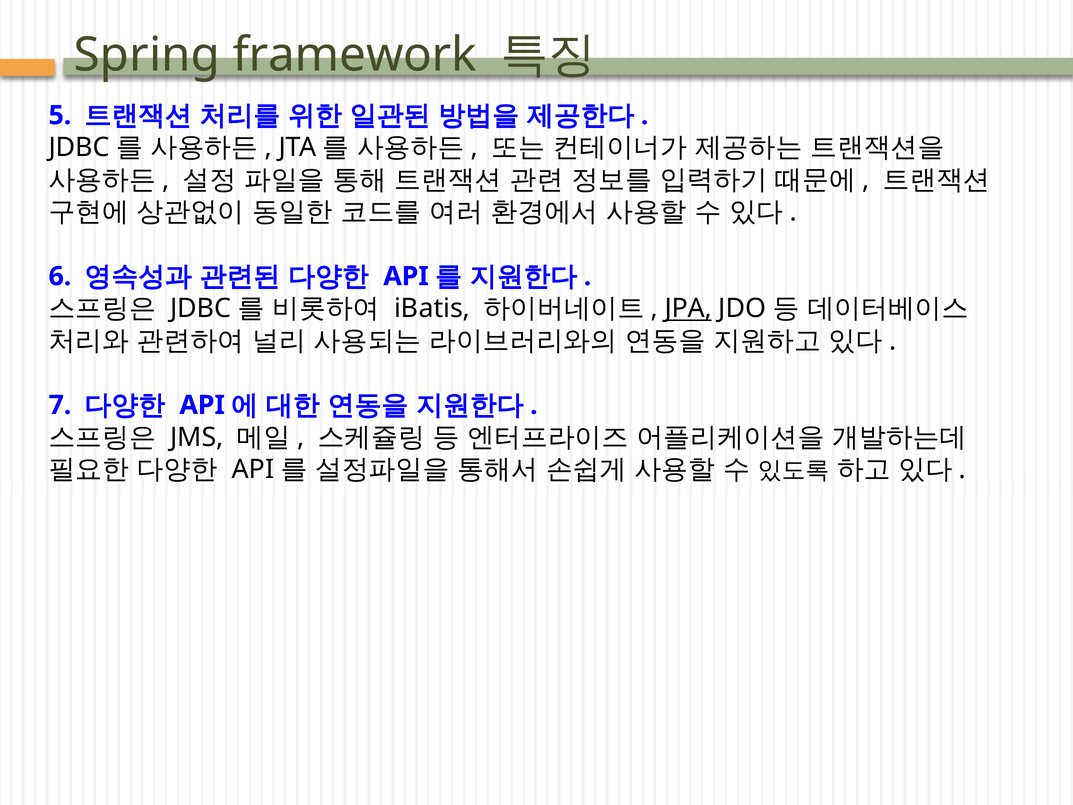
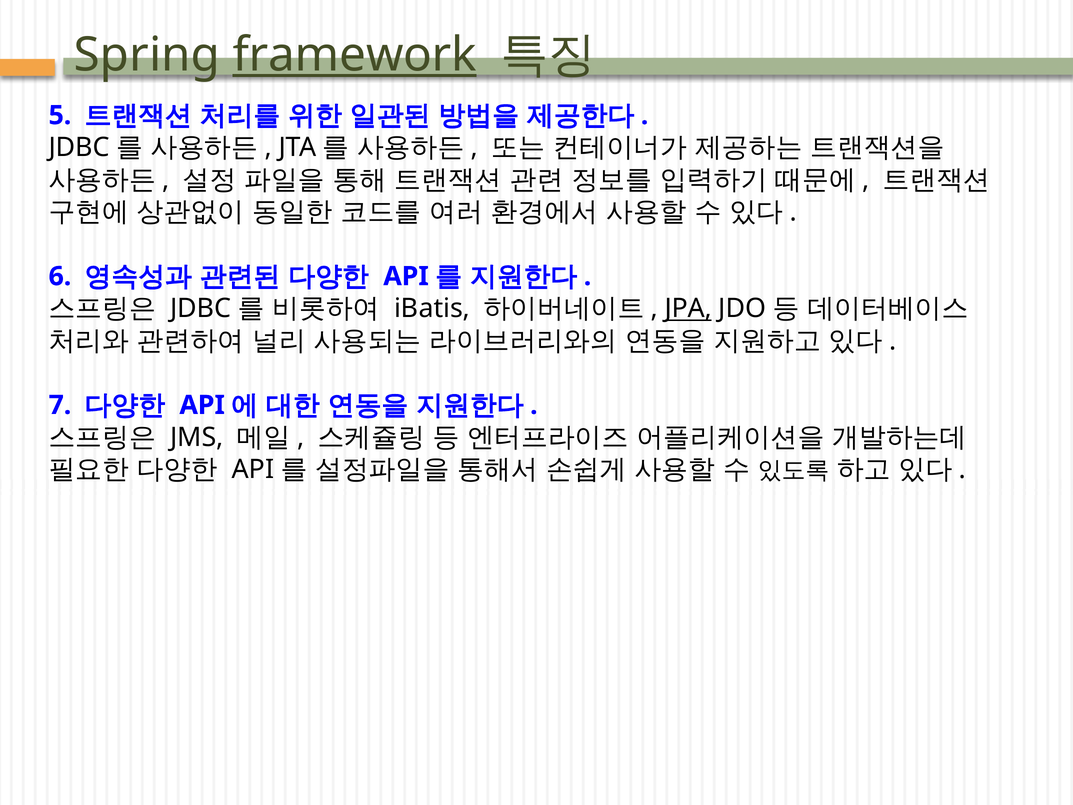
framework underline: none -> present
